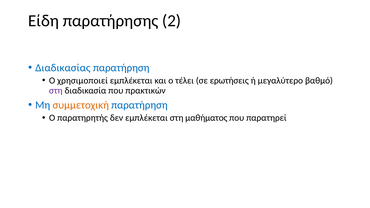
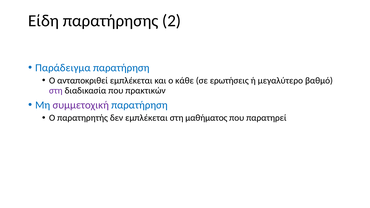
Διαδικασίας: Διαδικασίας -> Παράδειγμα
χρησιμοποιεί: χρησιμοποιεί -> ανταποκριθεί
τέλει: τέλει -> κάθε
συμμετοχική colour: orange -> purple
